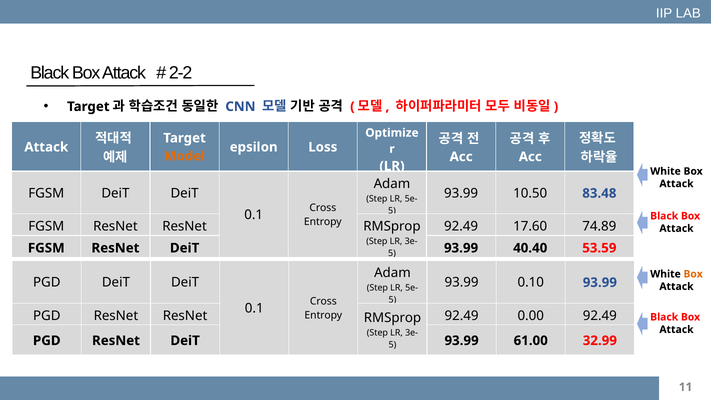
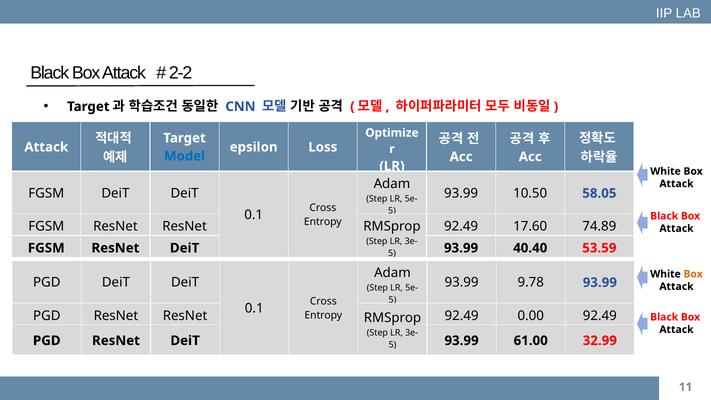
Model colour: orange -> blue
83.48: 83.48 -> 58.05
0.10: 0.10 -> 9.78
